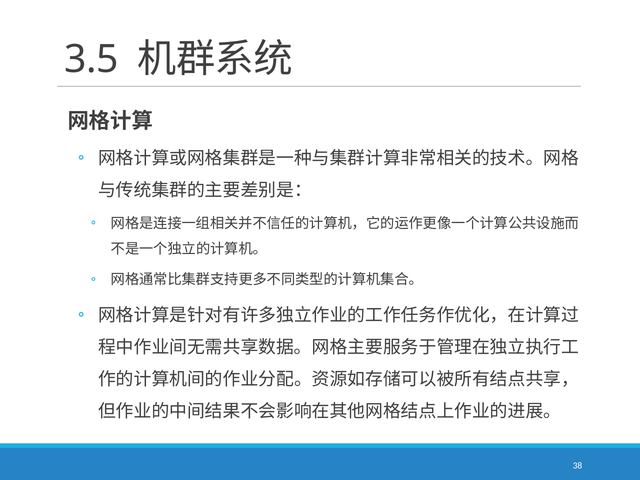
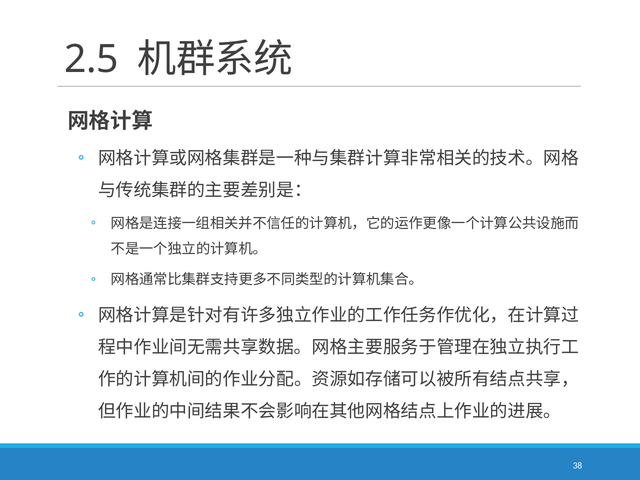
3.5: 3.5 -> 2.5
